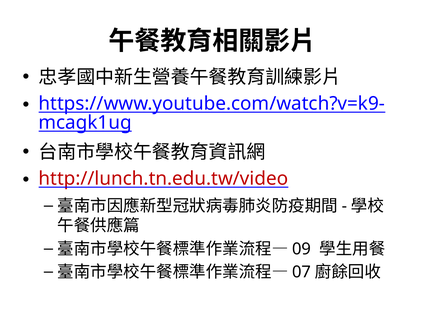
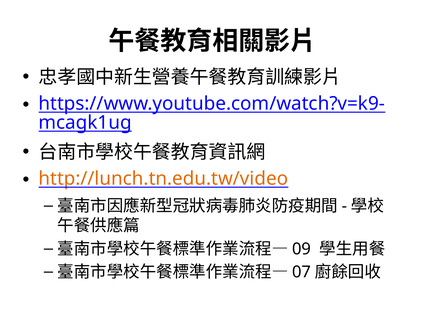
http://lunch.tn.edu.tw/video colour: red -> orange
